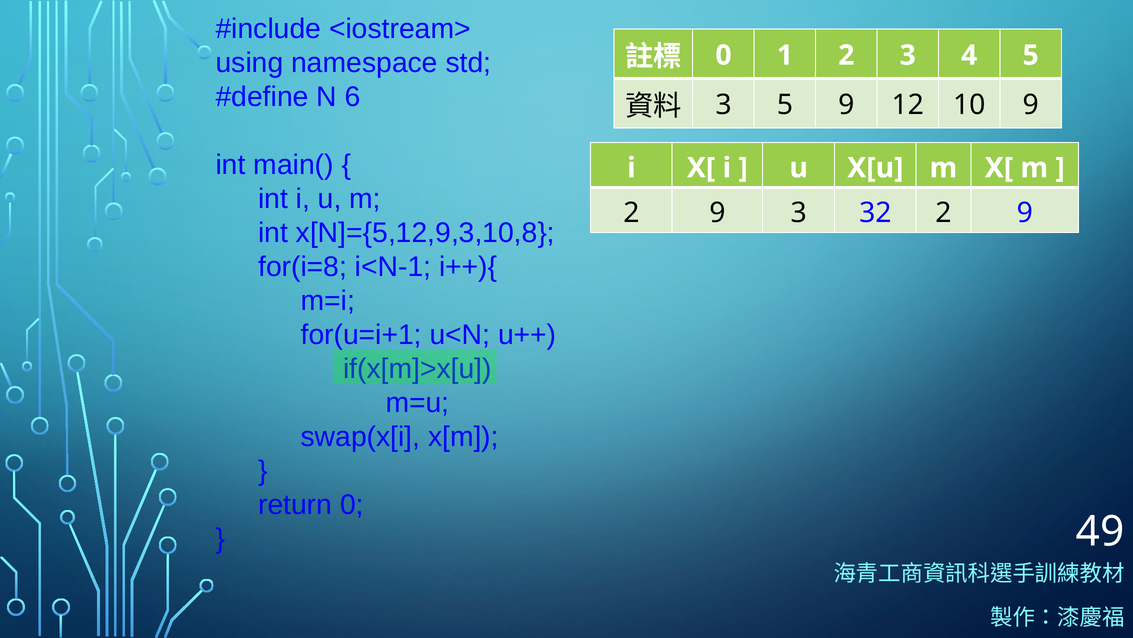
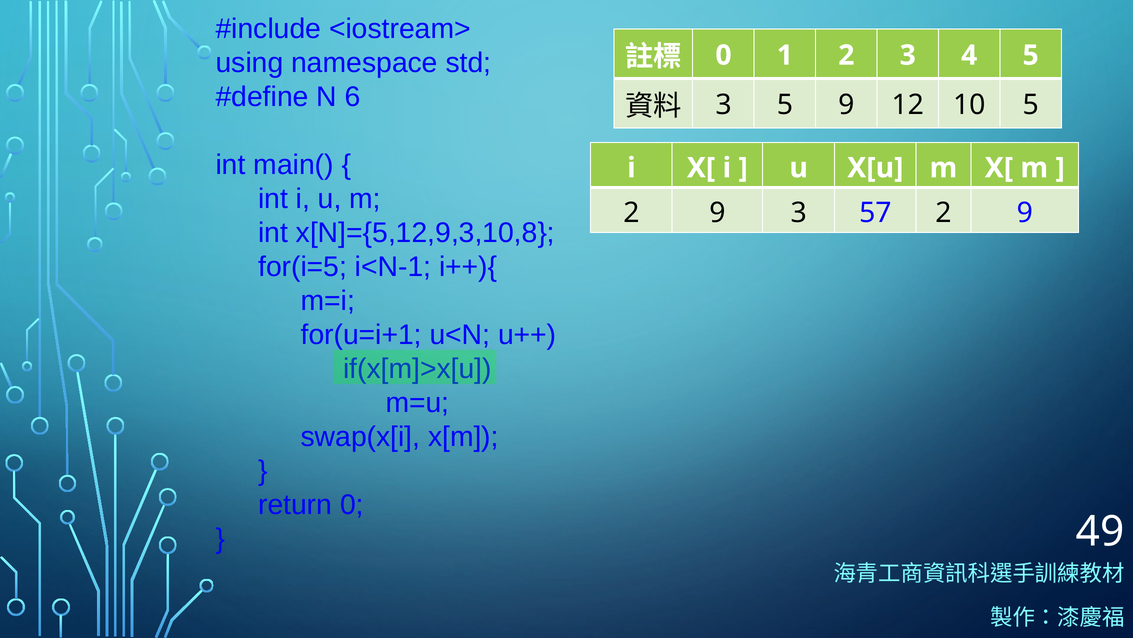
10 9: 9 -> 5
32: 32 -> 57
for(i=8: for(i=8 -> for(i=5
